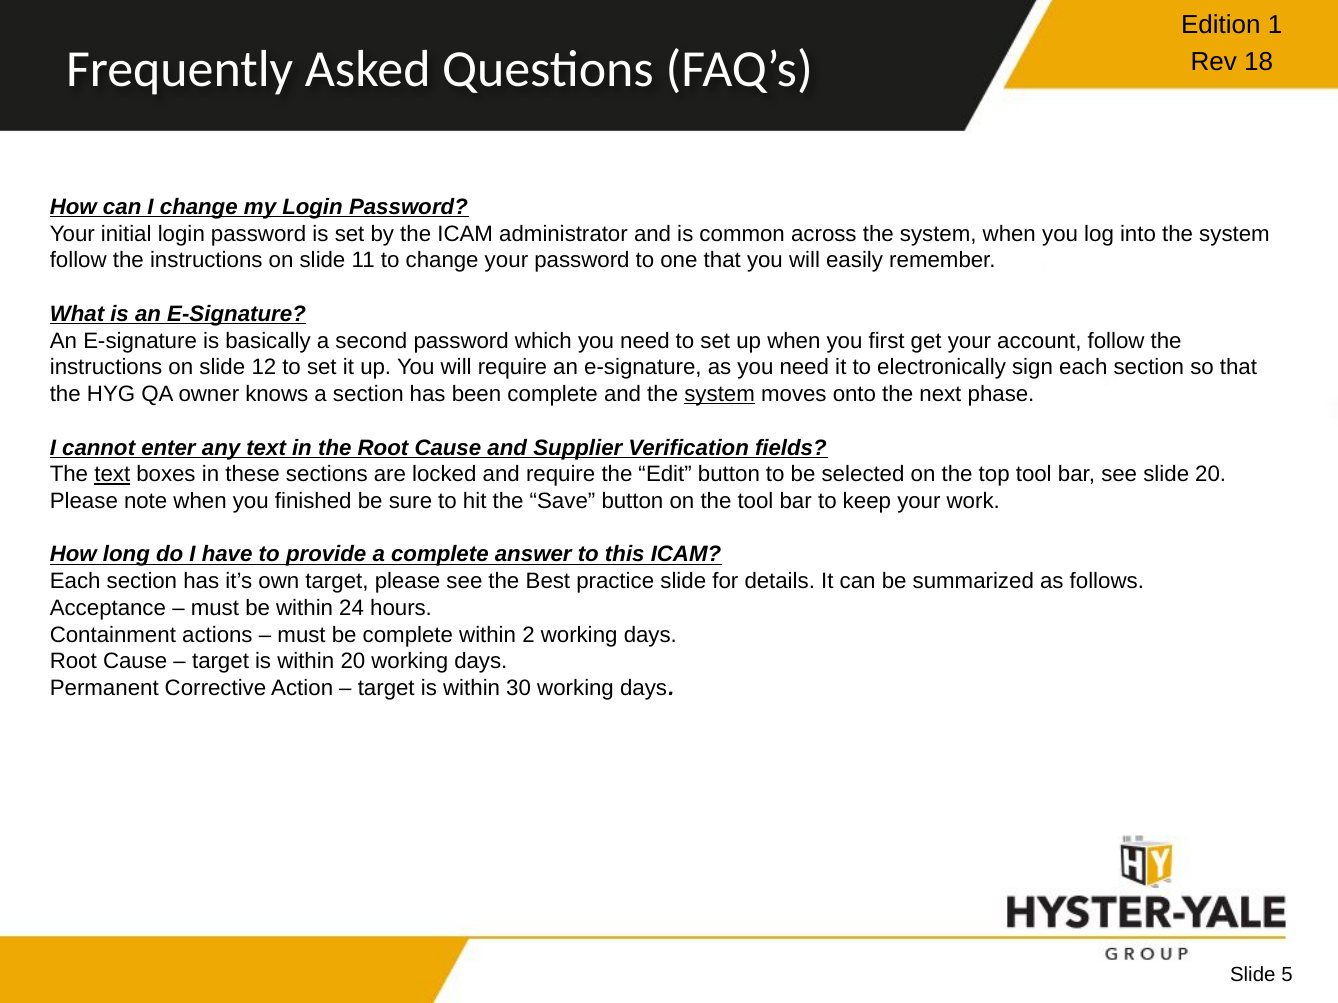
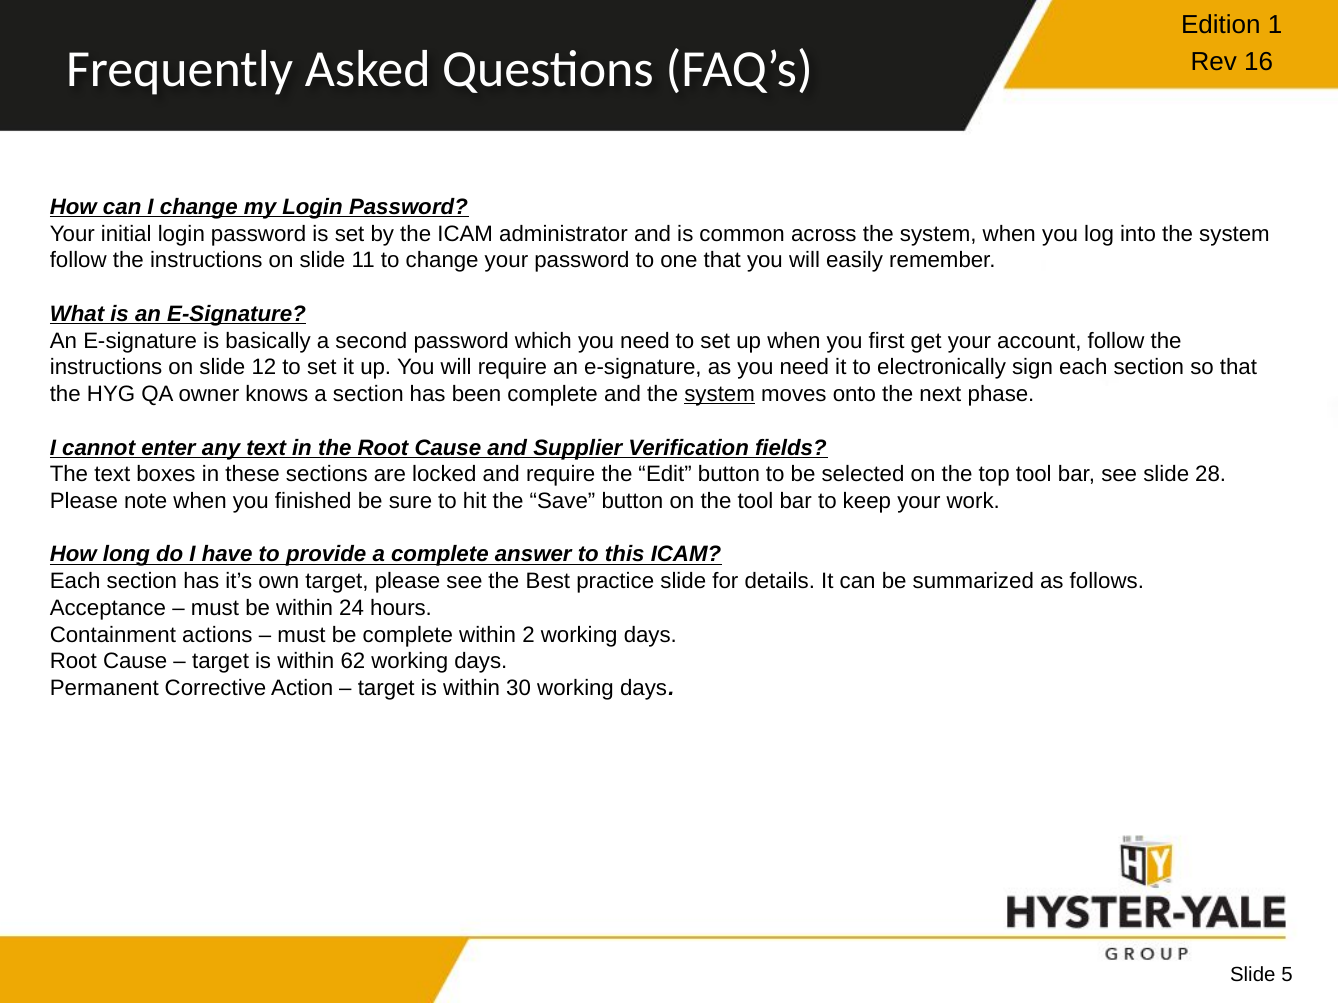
18: 18 -> 16
text at (112, 475) underline: present -> none
slide 20: 20 -> 28
within 20: 20 -> 62
